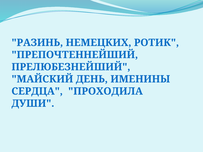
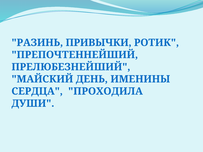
НЕМЕЦКИХ: НЕМЕЦКИХ -> ПРИВЫЧКИ
